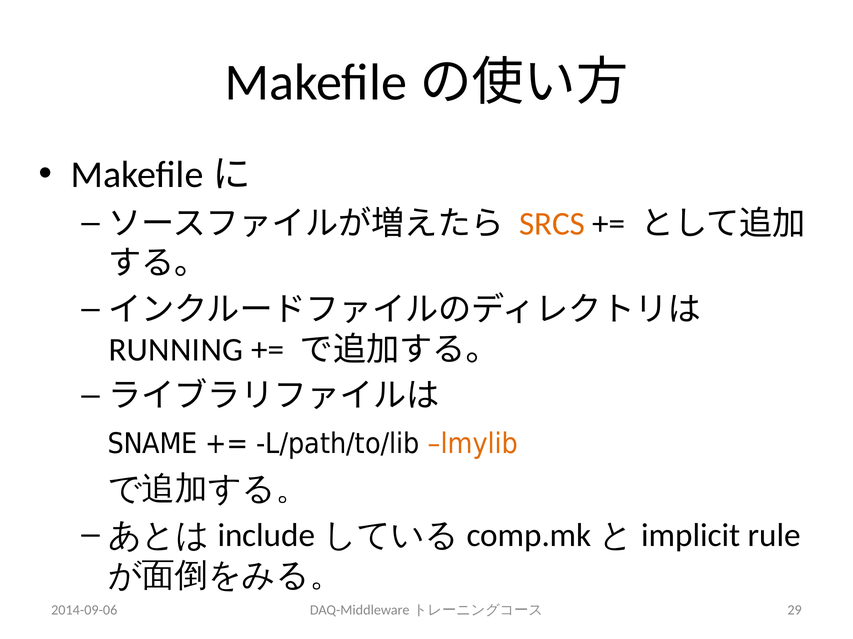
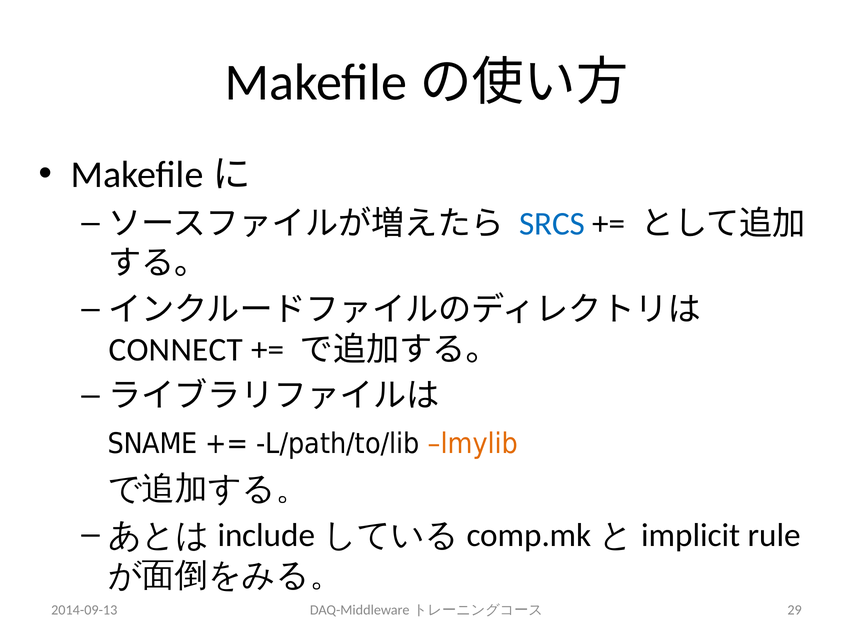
SRCS colour: orange -> blue
RUNNING: RUNNING -> CONNECT
2014-09-06: 2014-09-06 -> 2014-09-13
